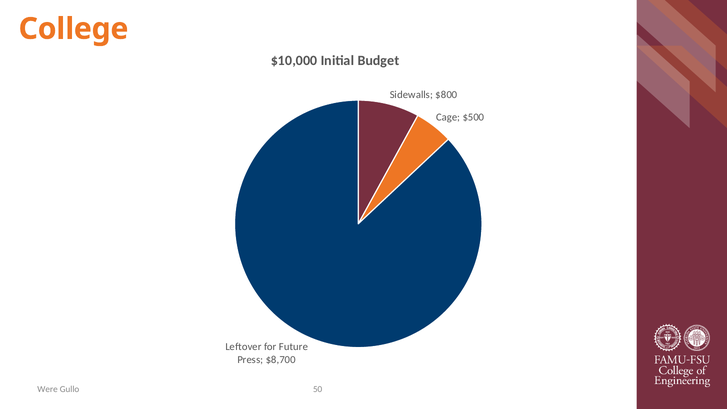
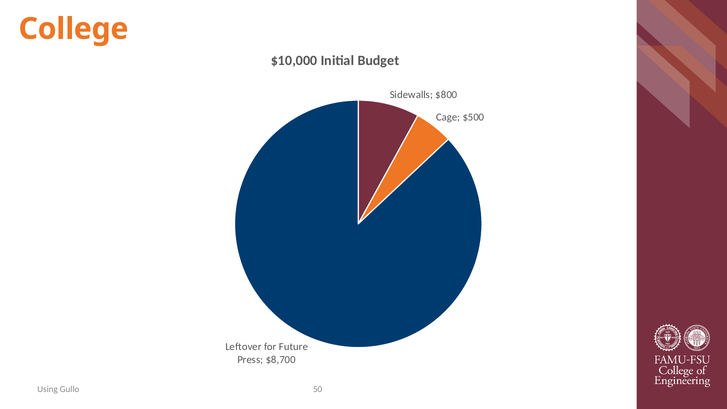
Were: Were -> Using
